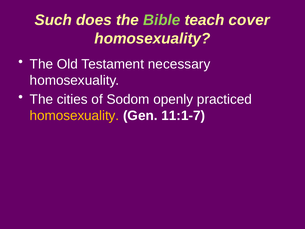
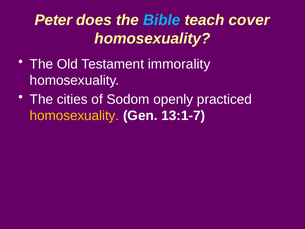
Such: Such -> Peter
Bible colour: light green -> light blue
necessary: necessary -> immorality
11:1-7: 11:1-7 -> 13:1-7
